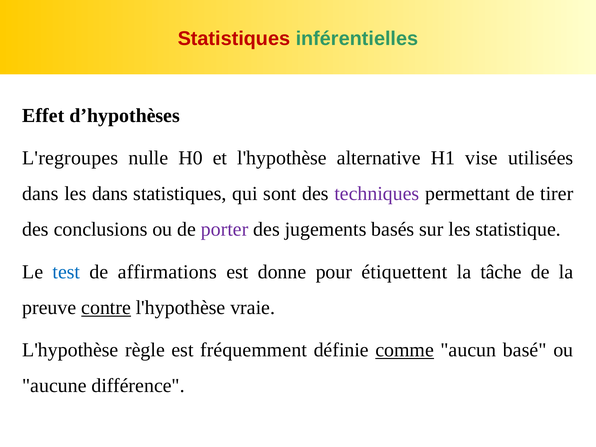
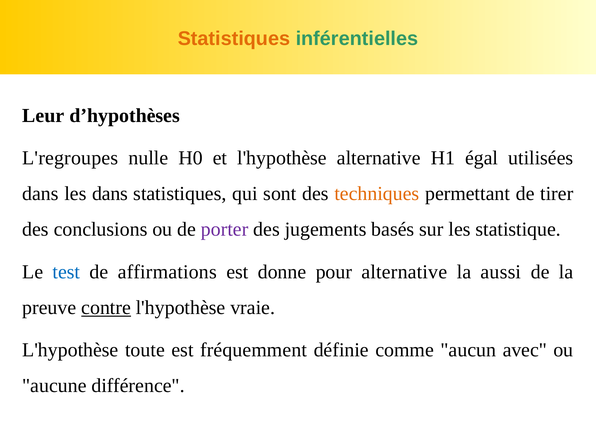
Statistiques at (234, 39) colour: red -> orange
Effet: Effet -> Leur
vise: vise -> égal
techniques colour: purple -> orange
pour étiquettent: étiquettent -> alternative
tâche: tâche -> aussi
règle: règle -> toute
comme underline: present -> none
basé: basé -> avec
